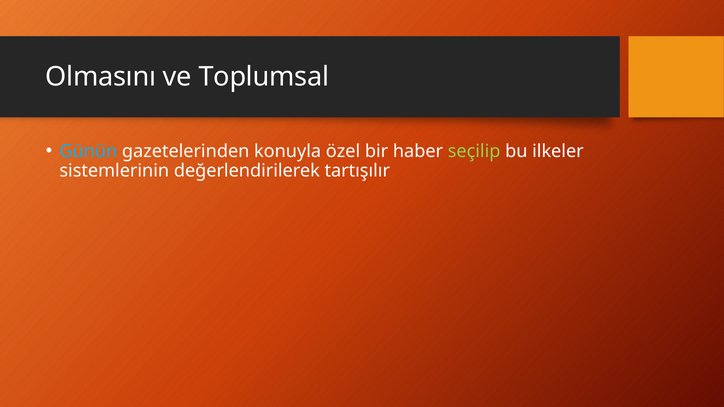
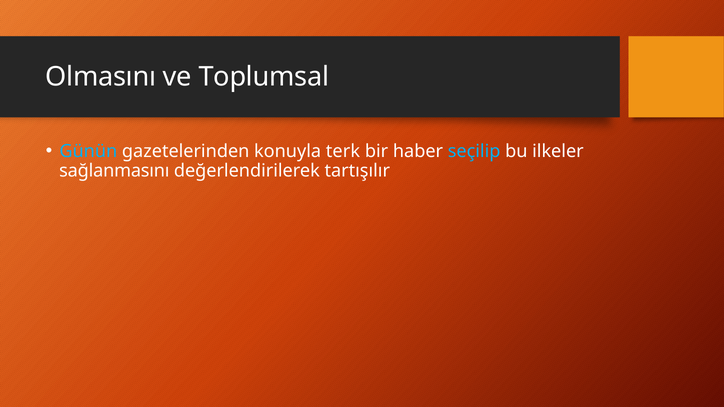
özel: özel -> terk
seçilip colour: light green -> light blue
sistemlerinin: sistemlerinin -> sağlanmasını
